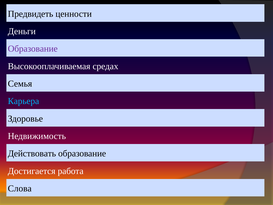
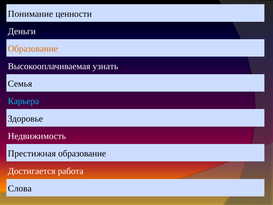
Предвидеть: Предвидеть -> Понимание
Образование at (33, 49) colour: purple -> orange
средах: средах -> узнать
Действовать: Действовать -> Престижная
